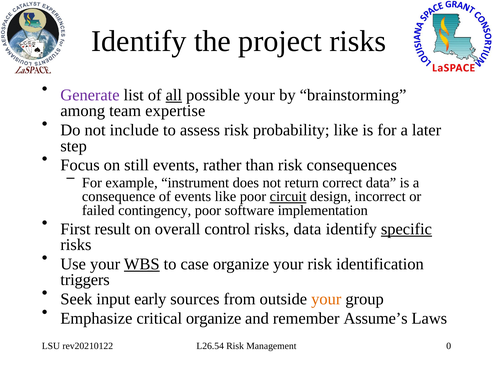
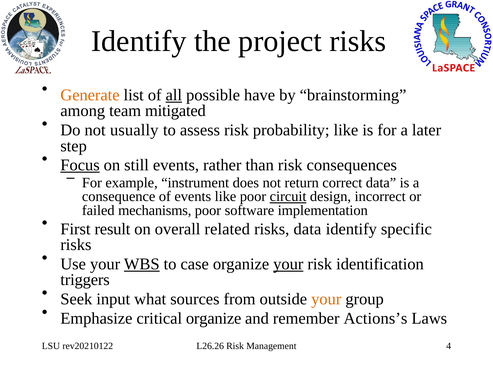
Generate colour: purple -> orange
possible your: your -> have
expertise: expertise -> mitigated
include: include -> usually
Focus underline: none -> present
contingency: contingency -> mechanisms
control: control -> related
specific underline: present -> none
your at (288, 264) underline: none -> present
early: early -> what
Assume’s: Assume’s -> Actions’s
L26.54: L26.54 -> L26.26
0: 0 -> 4
